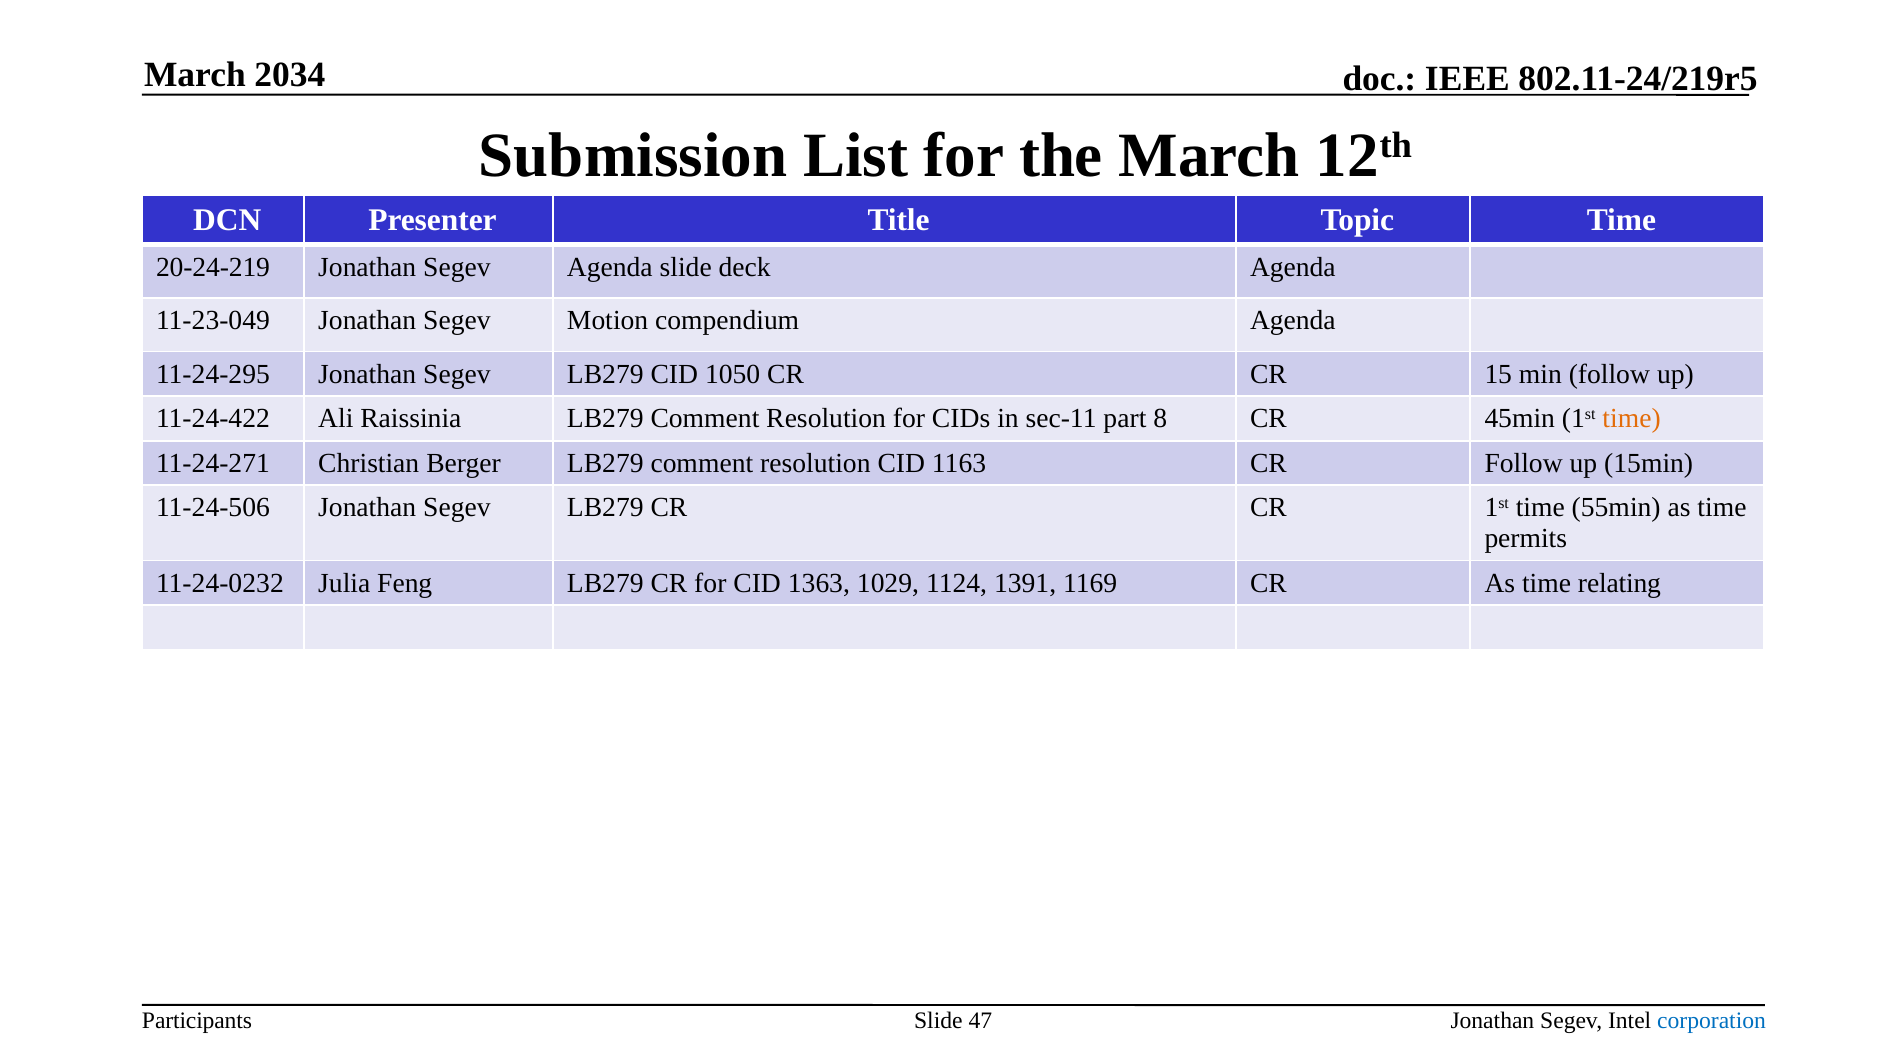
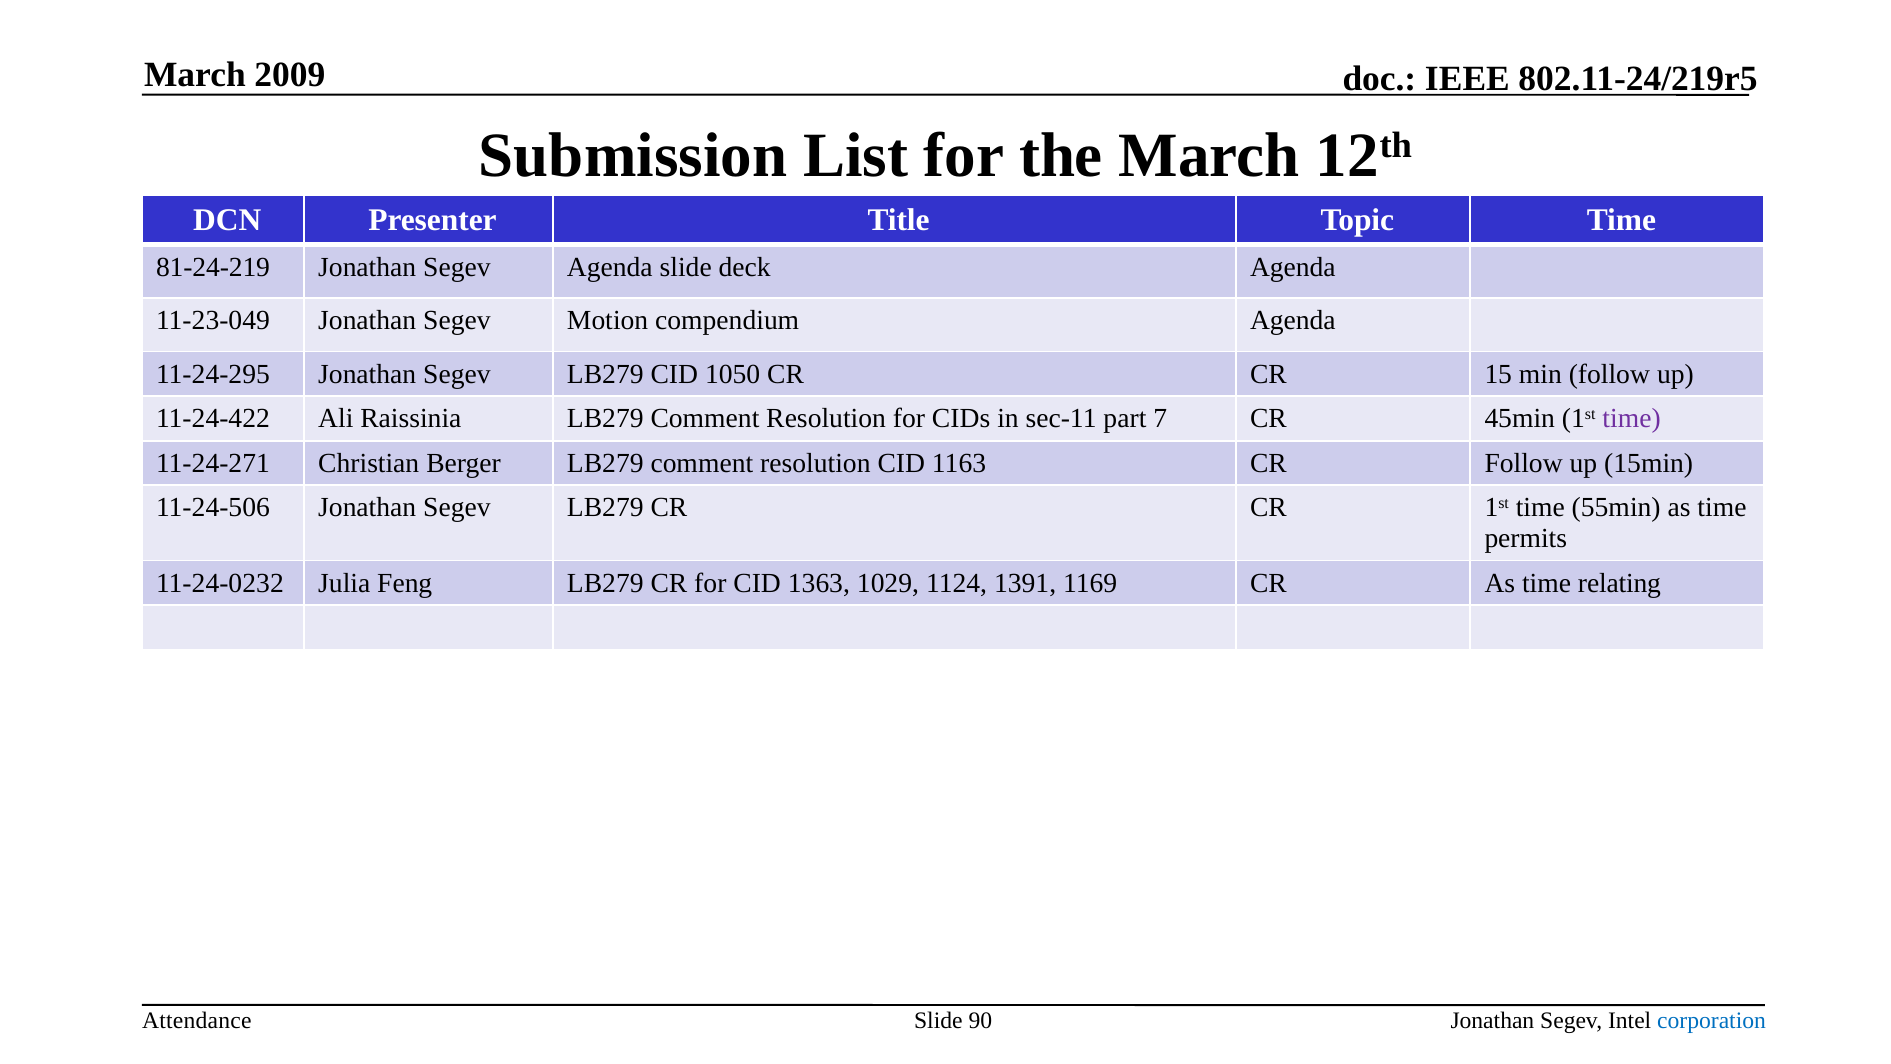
2034: 2034 -> 2009
20-24-219: 20-24-219 -> 81-24-219
8: 8 -> 7
time at (1632, 418) colour: orange -> purple
Participants: Participants -> Attendance
47: 47 -> 90
